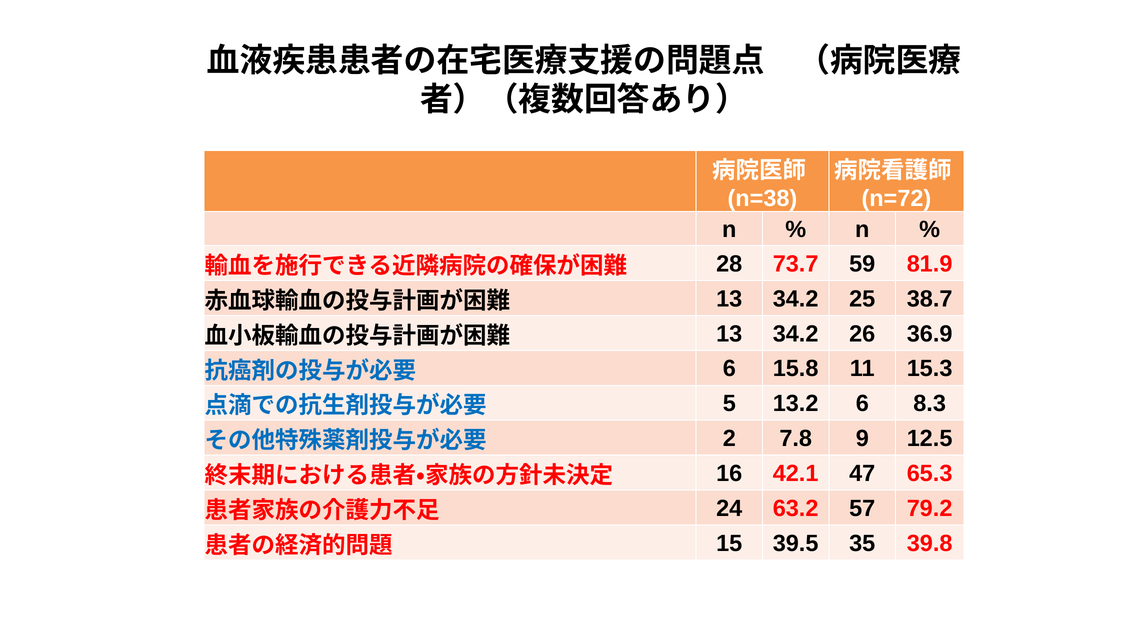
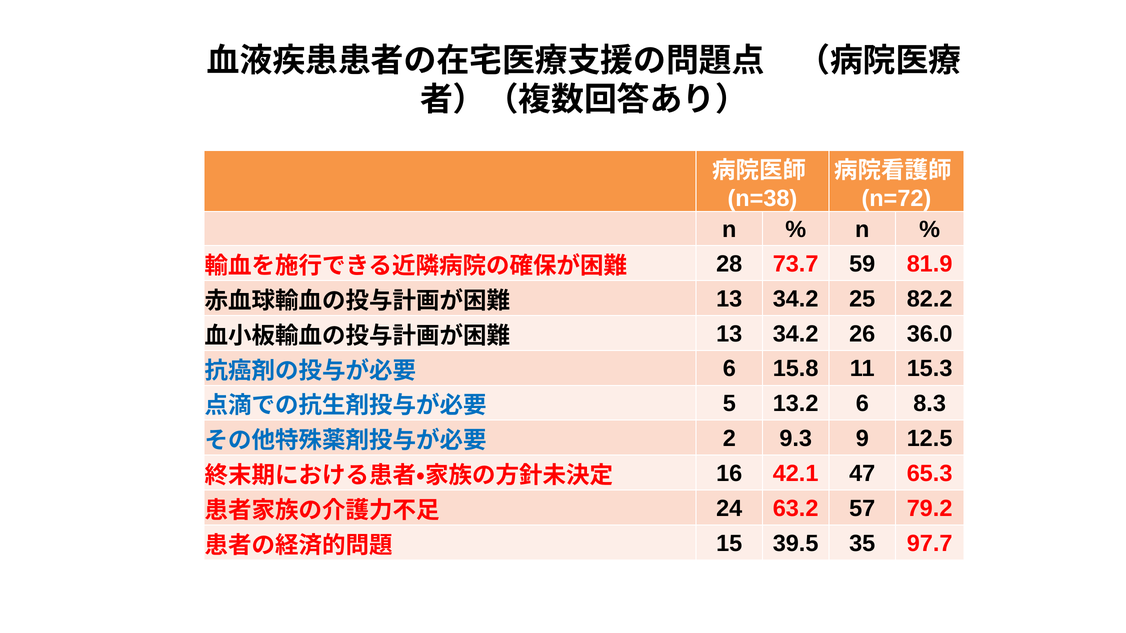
38.7: 38.7 -> 82.2
36.9: 36.9 -> 36.0
7.8: 7.8 -> 9.3
39.8: 39.8 -> 97.7
